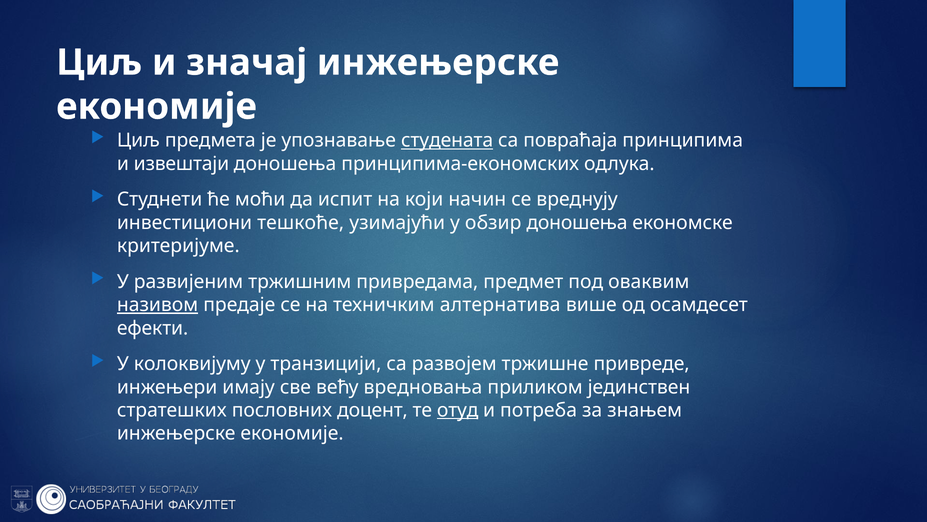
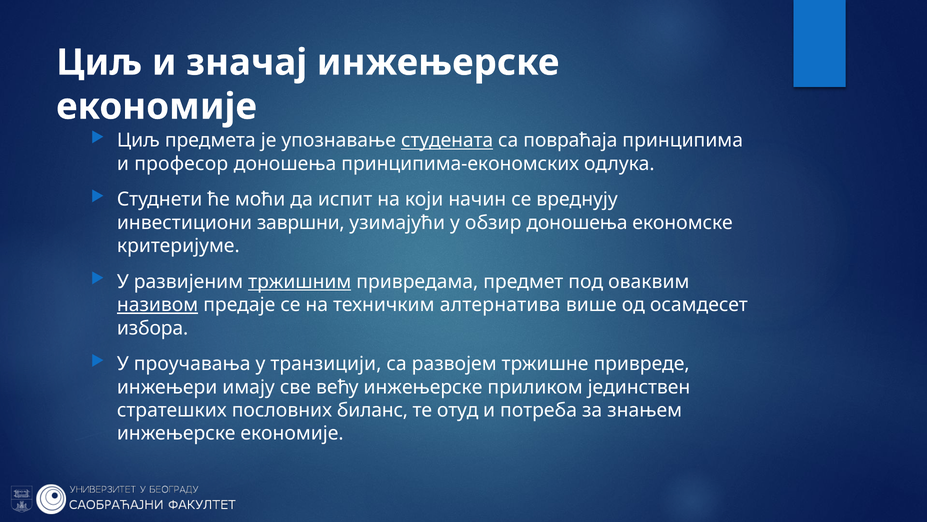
извештаји: извештаји -> професор
тешкоће: тешкоће -> завршни
тржишним underline: none -> present
ефекти: ефекти -> избора
колоквијуму: колоквијуму -> проучавања
већу вредновања: вредновања -> инжењерске
доцент: доцент -> биланс
отуд underline: present -> none
